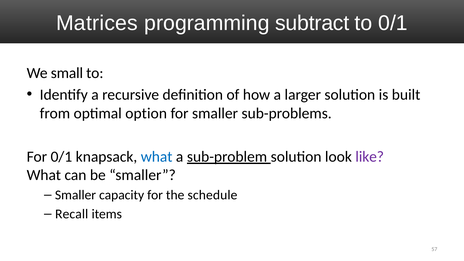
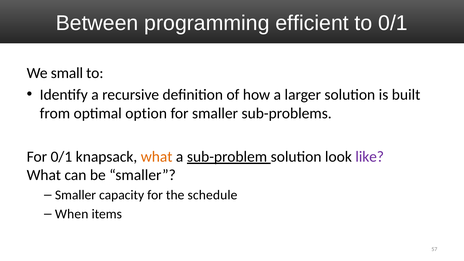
Matrices: Matrices -> Between
subtract: subtract -> efficient
what at (157, 157) colour: blue -> orange
Recall: Recall -> When
